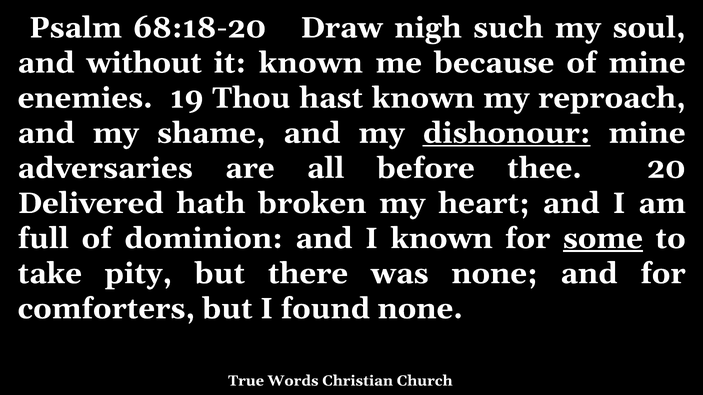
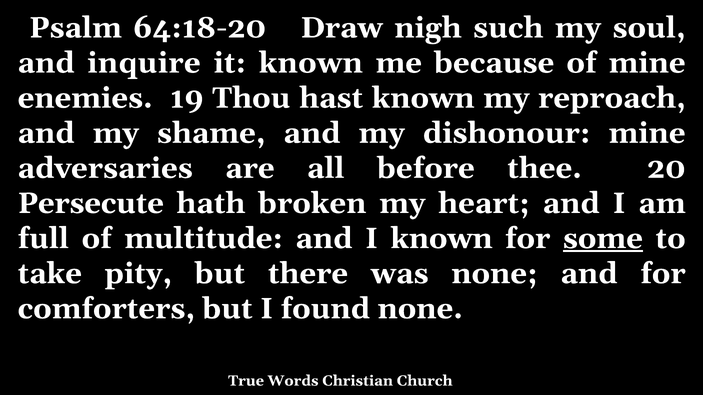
68:18-20: 68:18-20 -> 64:18-20
without: without -> inquire
dishonour underline: present -> none
Delivered: Delivered -> Persecute
dominion: dominion -> multitude
